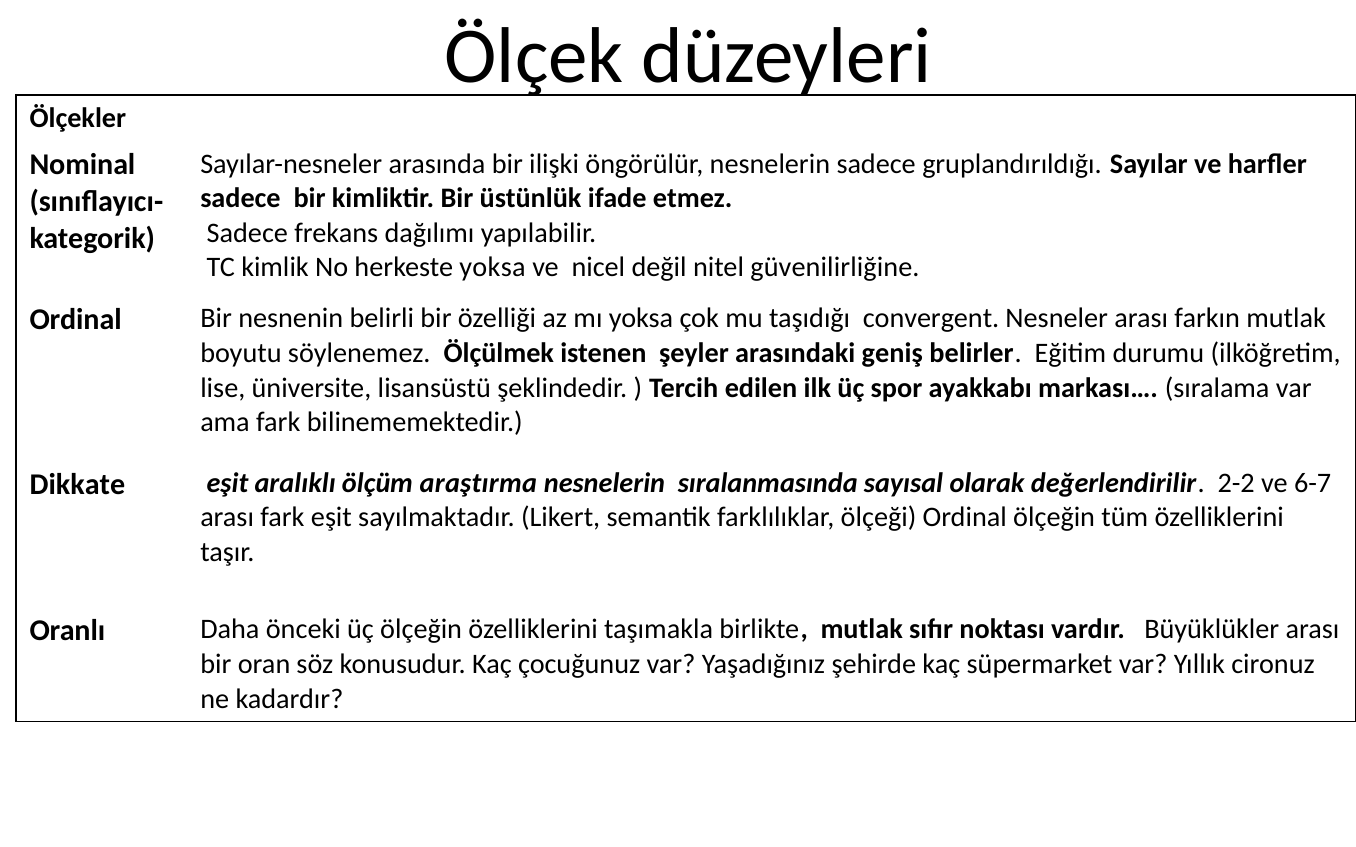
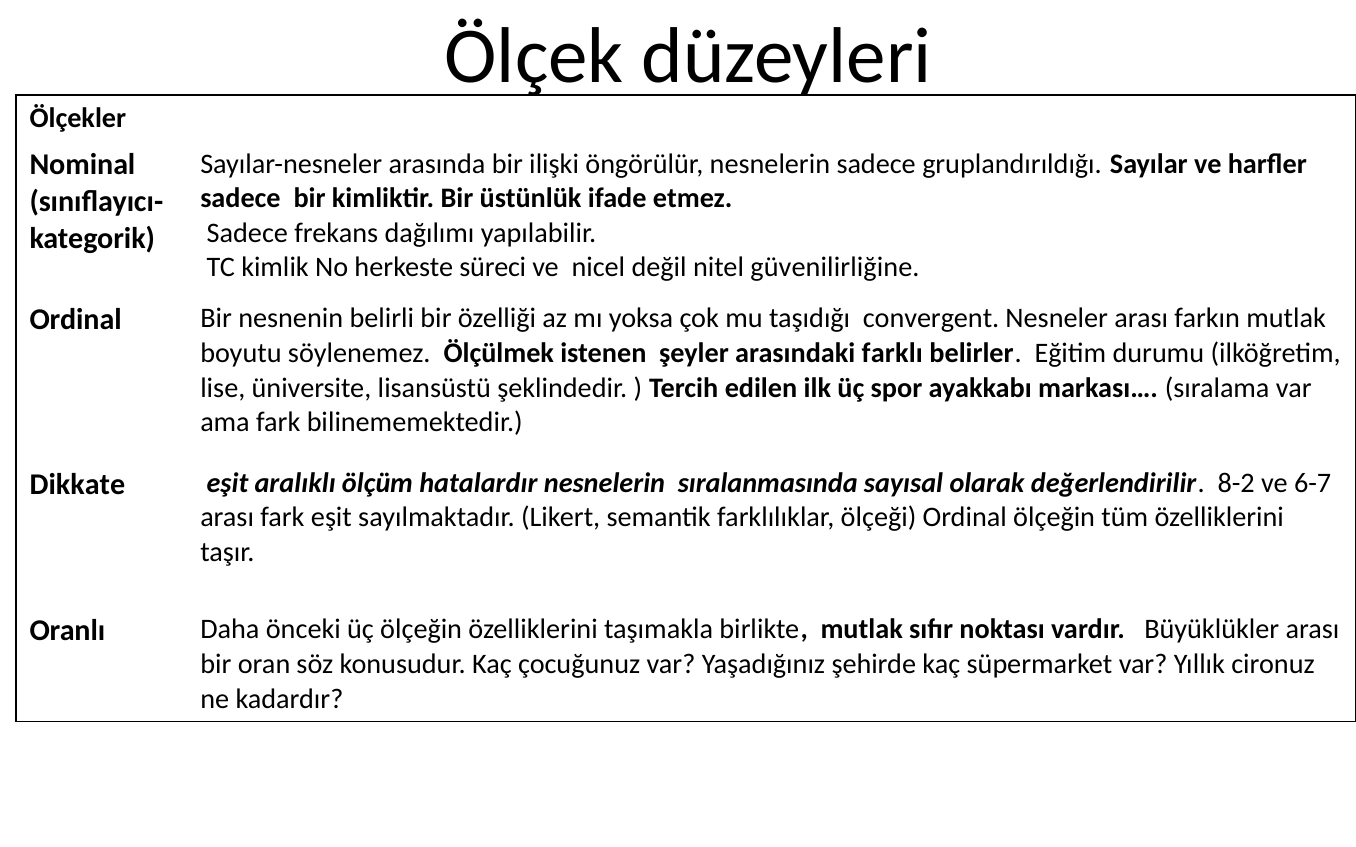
herkeste yoksa: yoksa -> süreci
geniş: geniş -> farklı
araştırma: araştırma -> hatalardır
2-2: 2-2 -> 8-2
